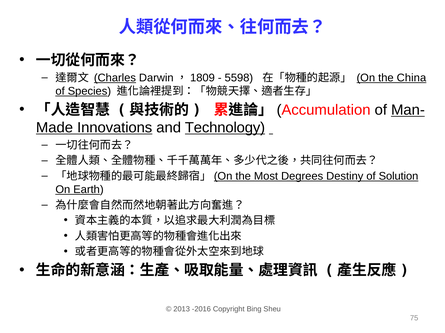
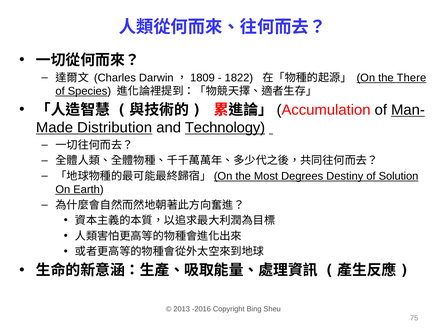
Charles underline: present -> none
5598: 5598 -> 1822
China: China -> There
Innovations: Innovations -> Distribution
